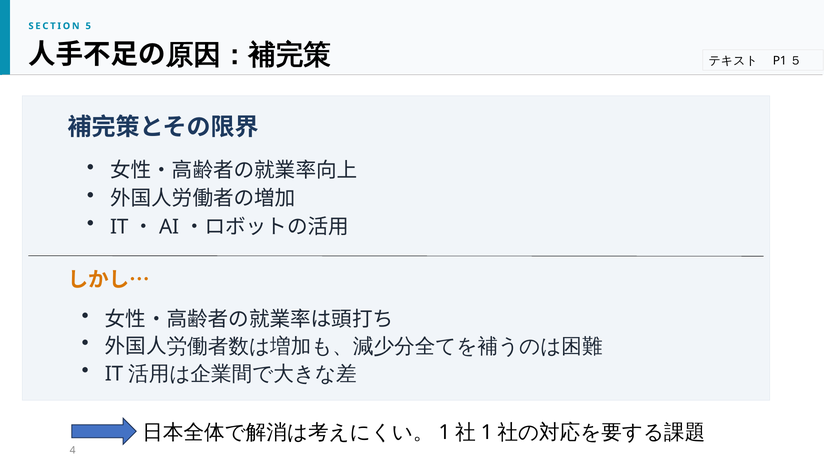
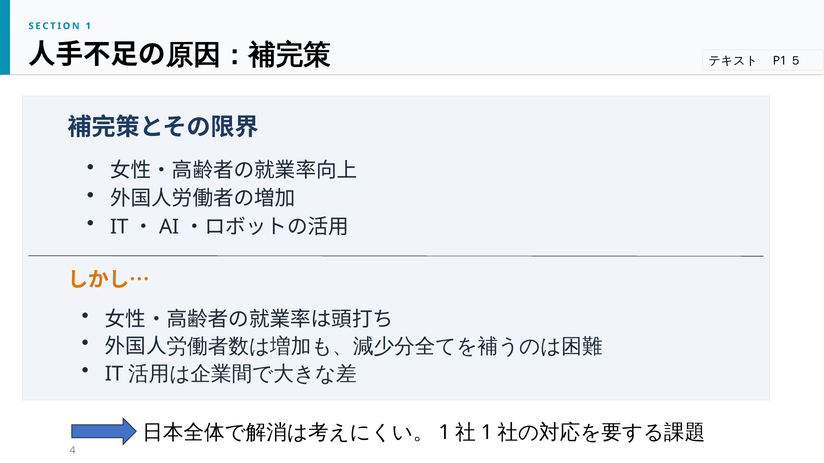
SECTION 5: 5 -> 1
